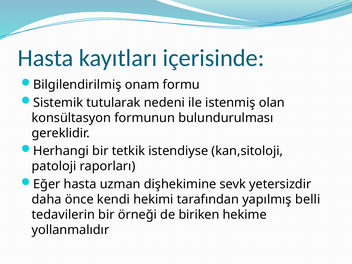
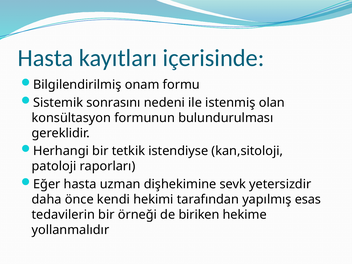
tutularak: tutularak -> sonrasını
belli: belli -> esas
